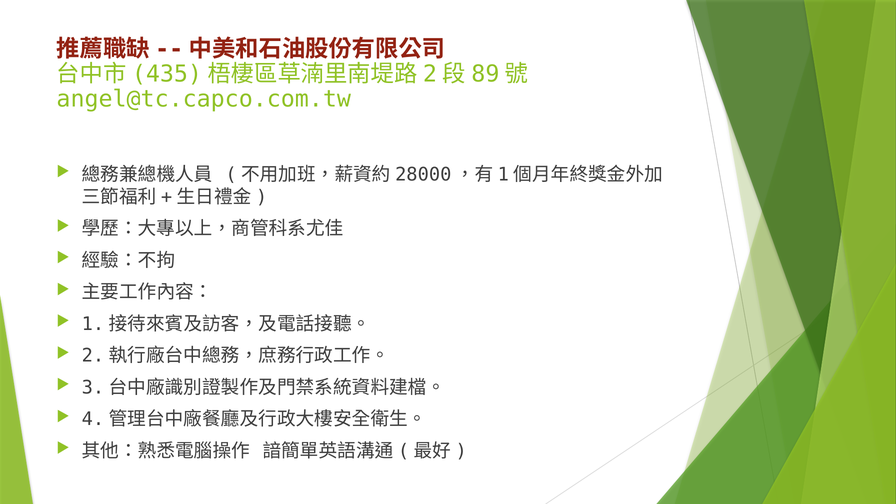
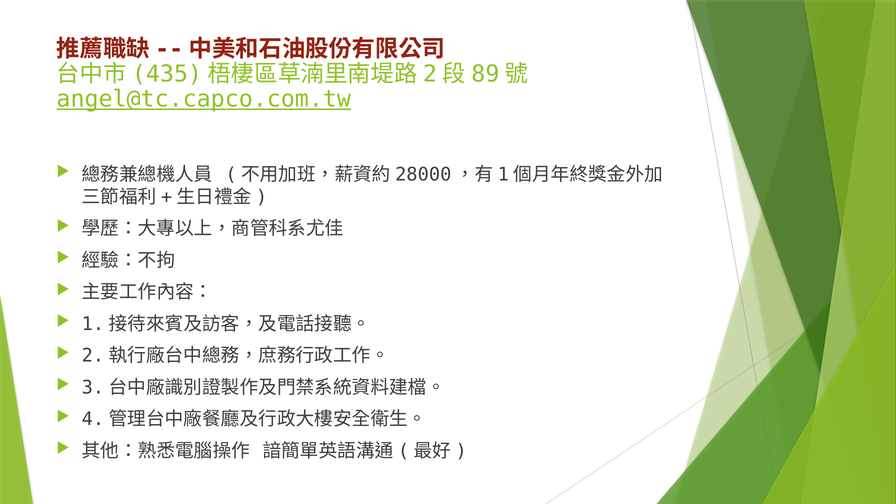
angel@tc.capco.com.tw underline: none -> present
